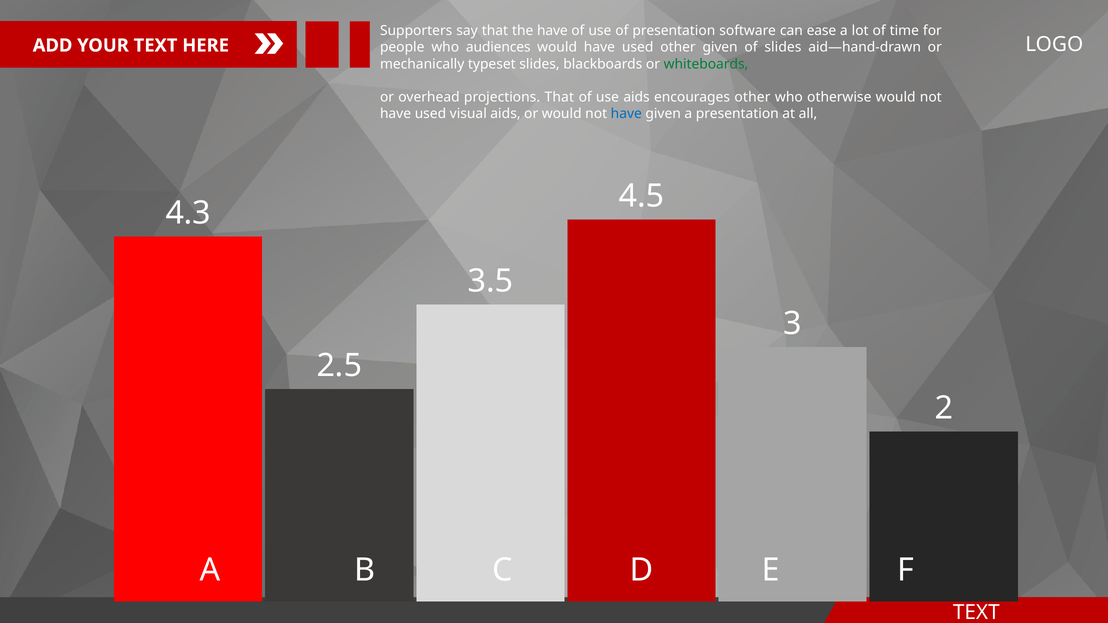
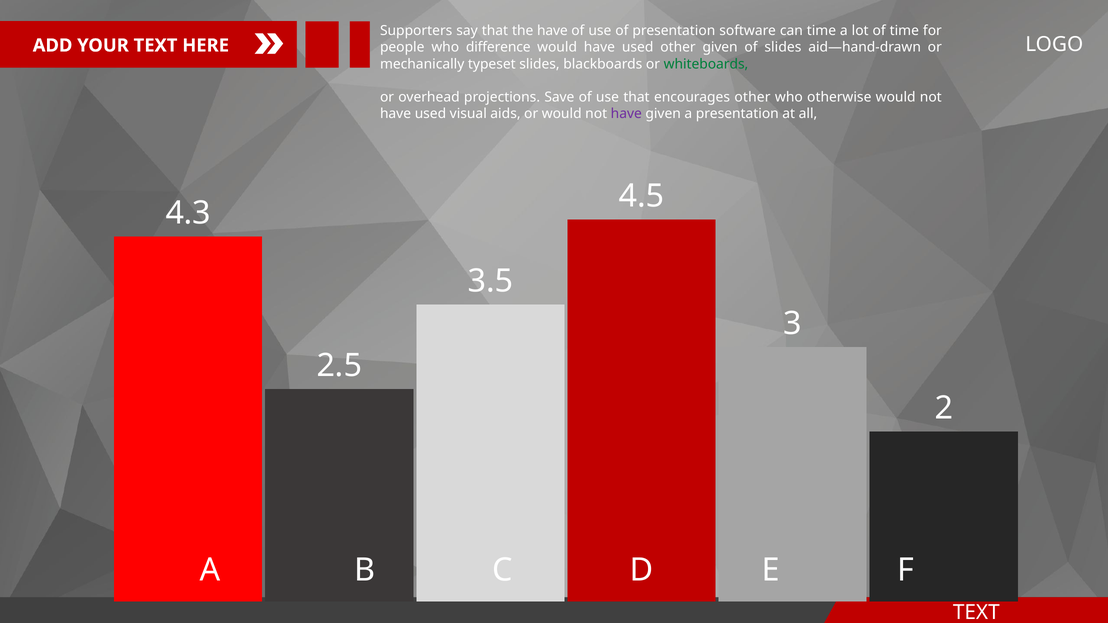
can ease: ease -> time
audiences: audiences -> difference
projections That: That -> Save
use aids: aids -> that
have at (626, 114) colour: blue -> purple
